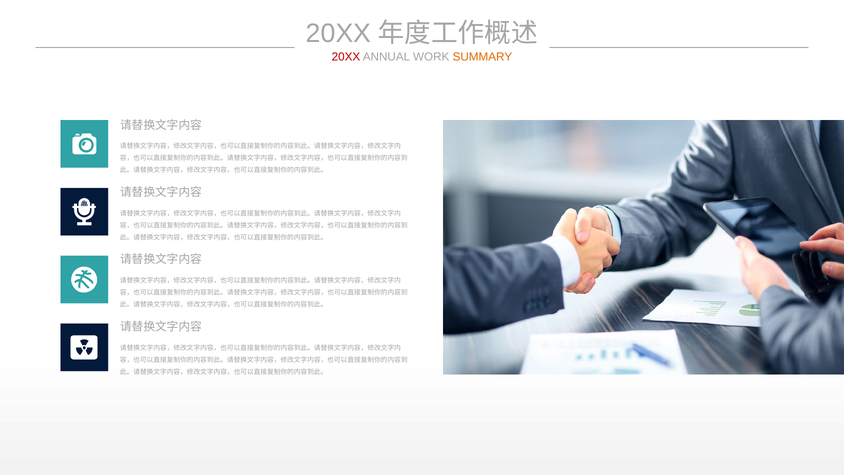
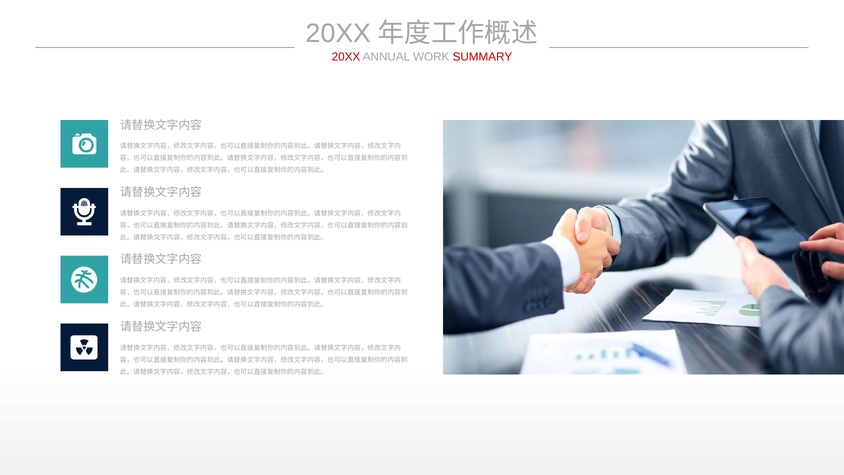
SUMMARY colour: orange -> red
